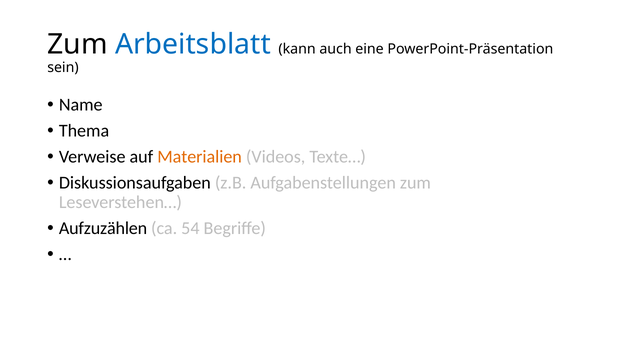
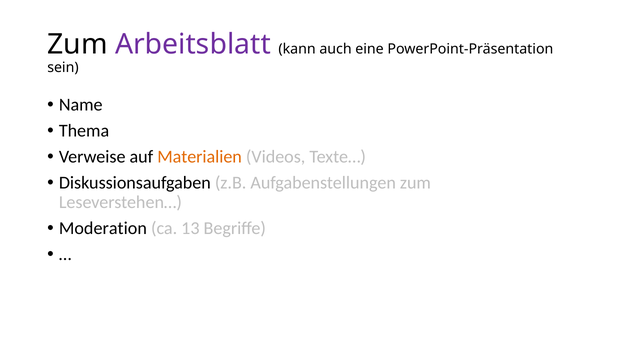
Arbeitsblatt colour: blue -> purple
Aufzuzählen: Aufzuzählen -> Moderation
54: 54 -> 13
